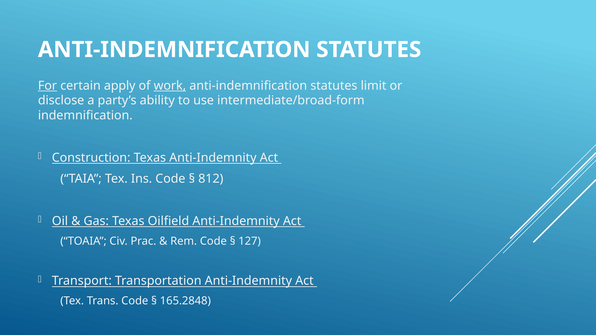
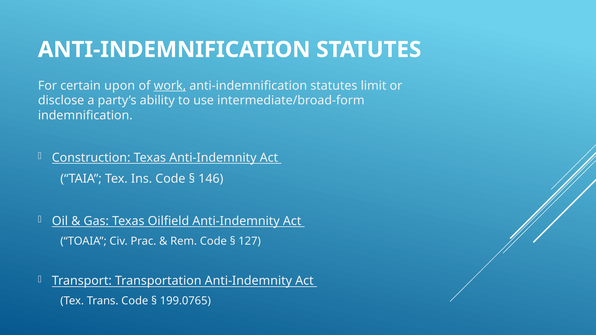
For underline: present -> none
apply: apply -> upon
812: 812 -> 146
165.2848: 165.2848 -> 199.0765
